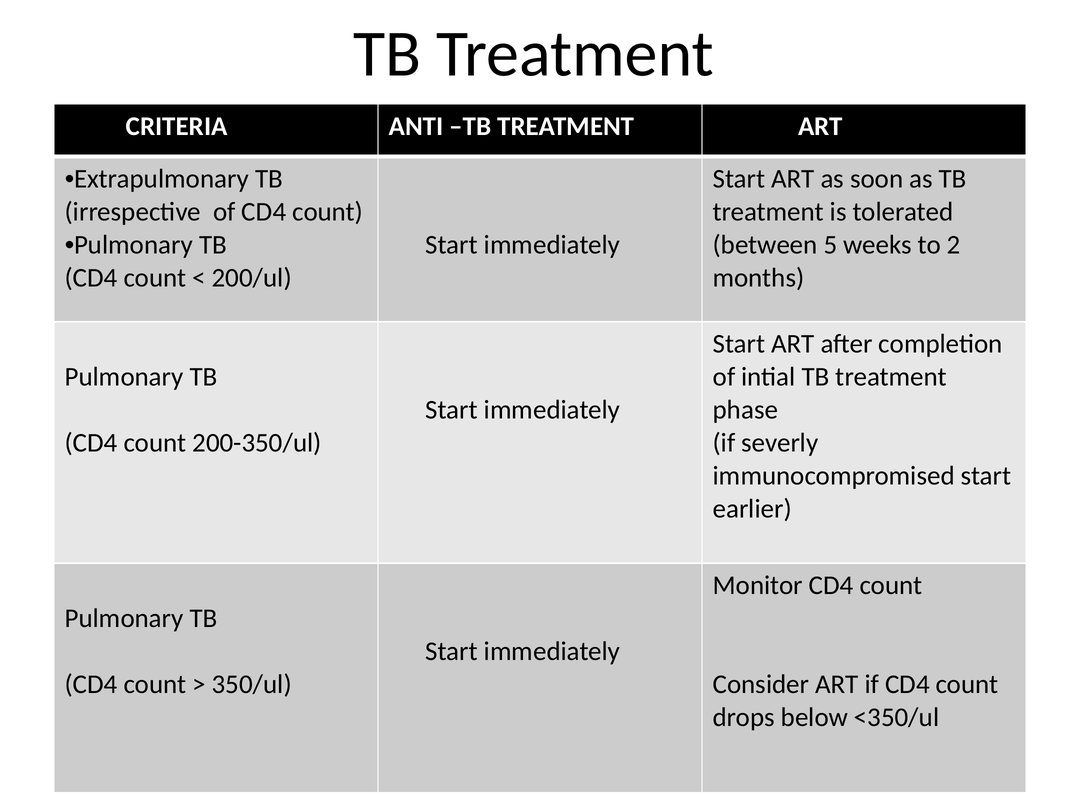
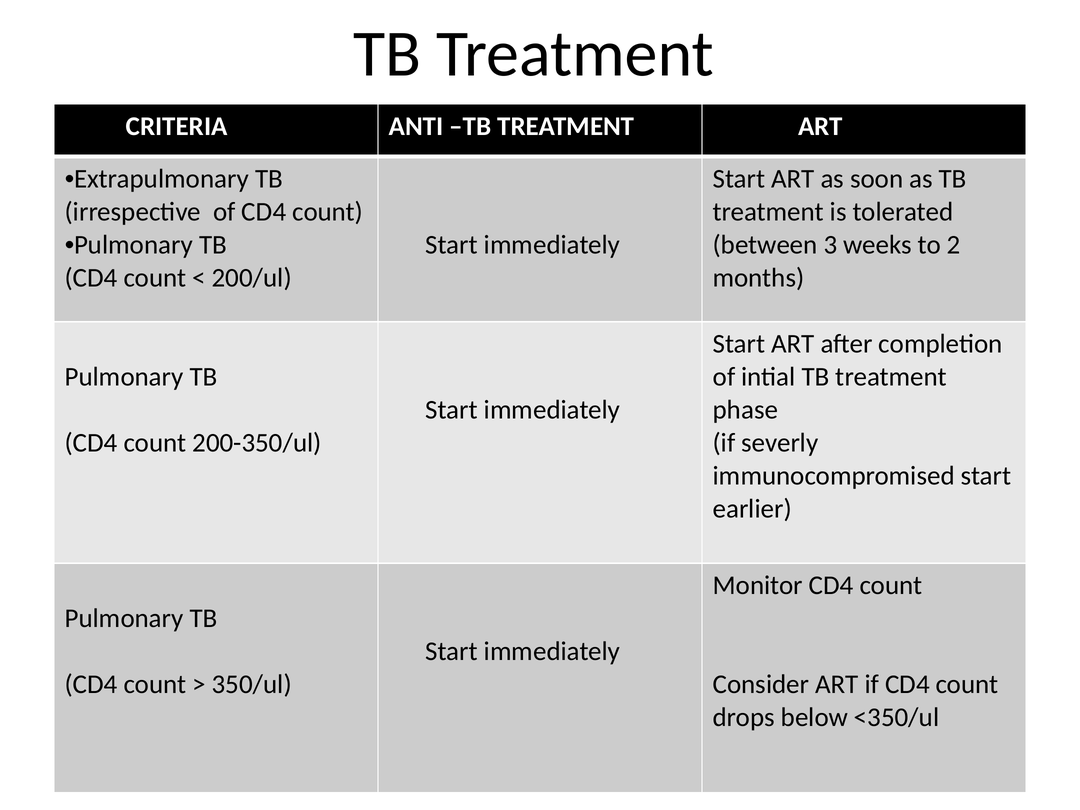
5: 5 -> 3
